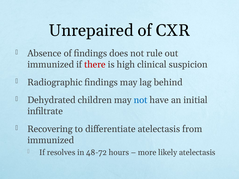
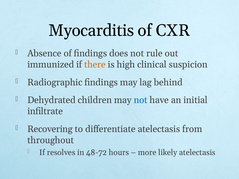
Unrepaired: Unrepaired -> Myocarditis
there colour: red -> orange
immunized at (51, 140): immunized -> throughout
